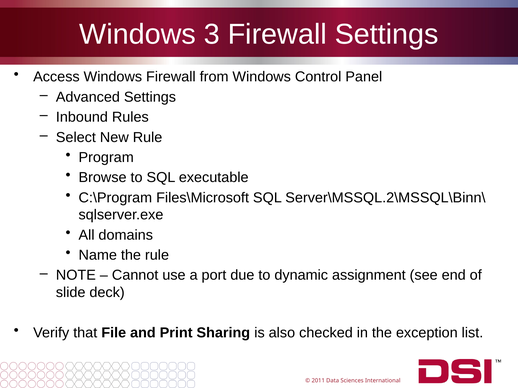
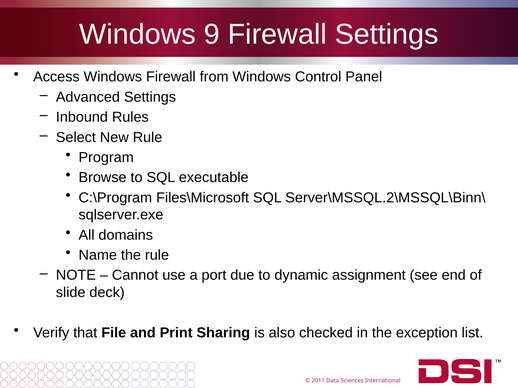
3: 3 -> 9
